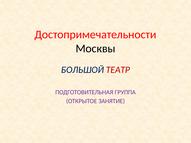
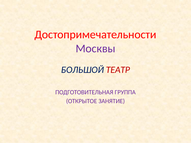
Москвы colour: black -> purple
